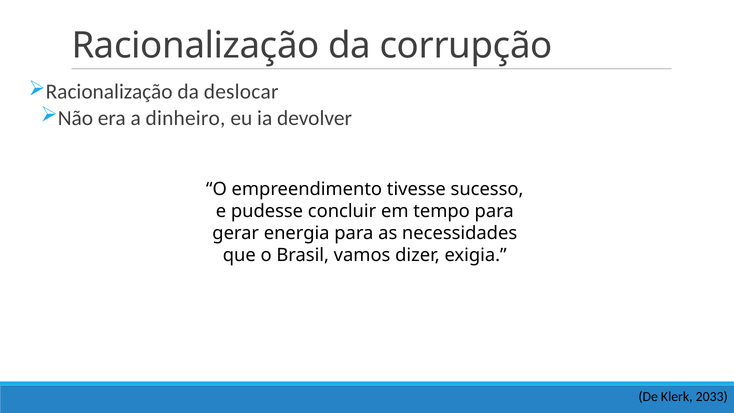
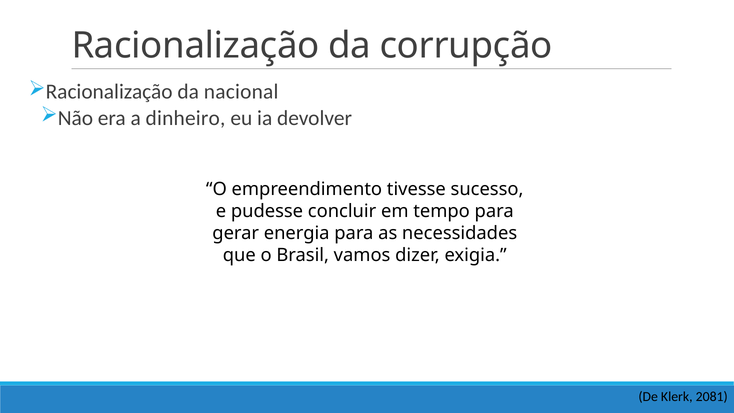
deslocar: deslocar -> nacional
2033: 2033 -> 2081
